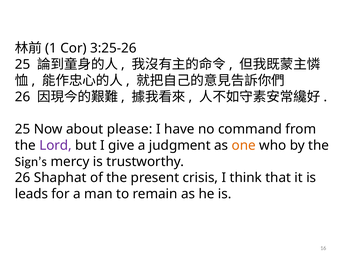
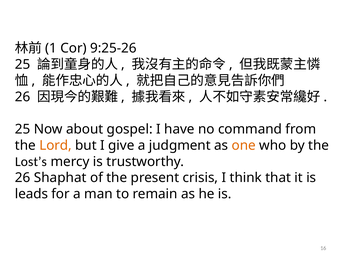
3:25-26: 3:25-26 -> 9:25-26
please: please -> gospel
Lord colour: purple -> orange
Sign’s: Sign’s -> Lost’s
